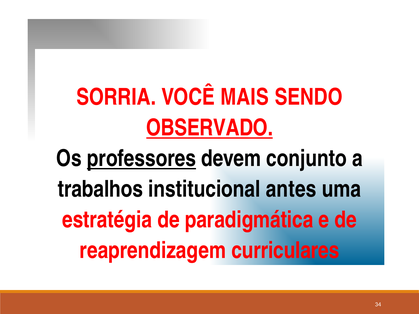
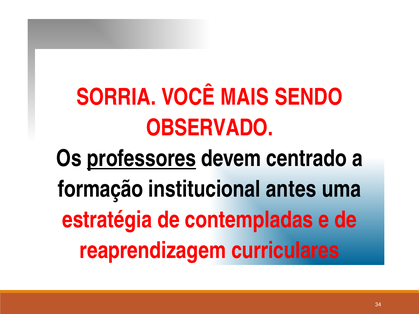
OBSERVADO underline: present -> none
conjunto: conjunto -> centrado
trabalhos: trabalhos -> formação
paradigmática: paradigmática -> contempladas
